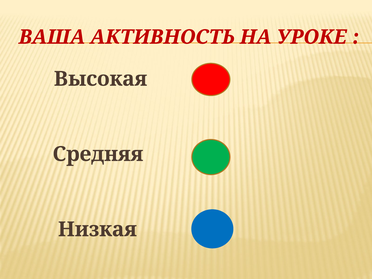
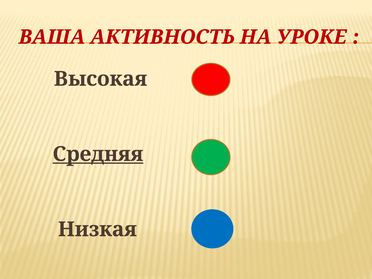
Средняя underline: none -> present
